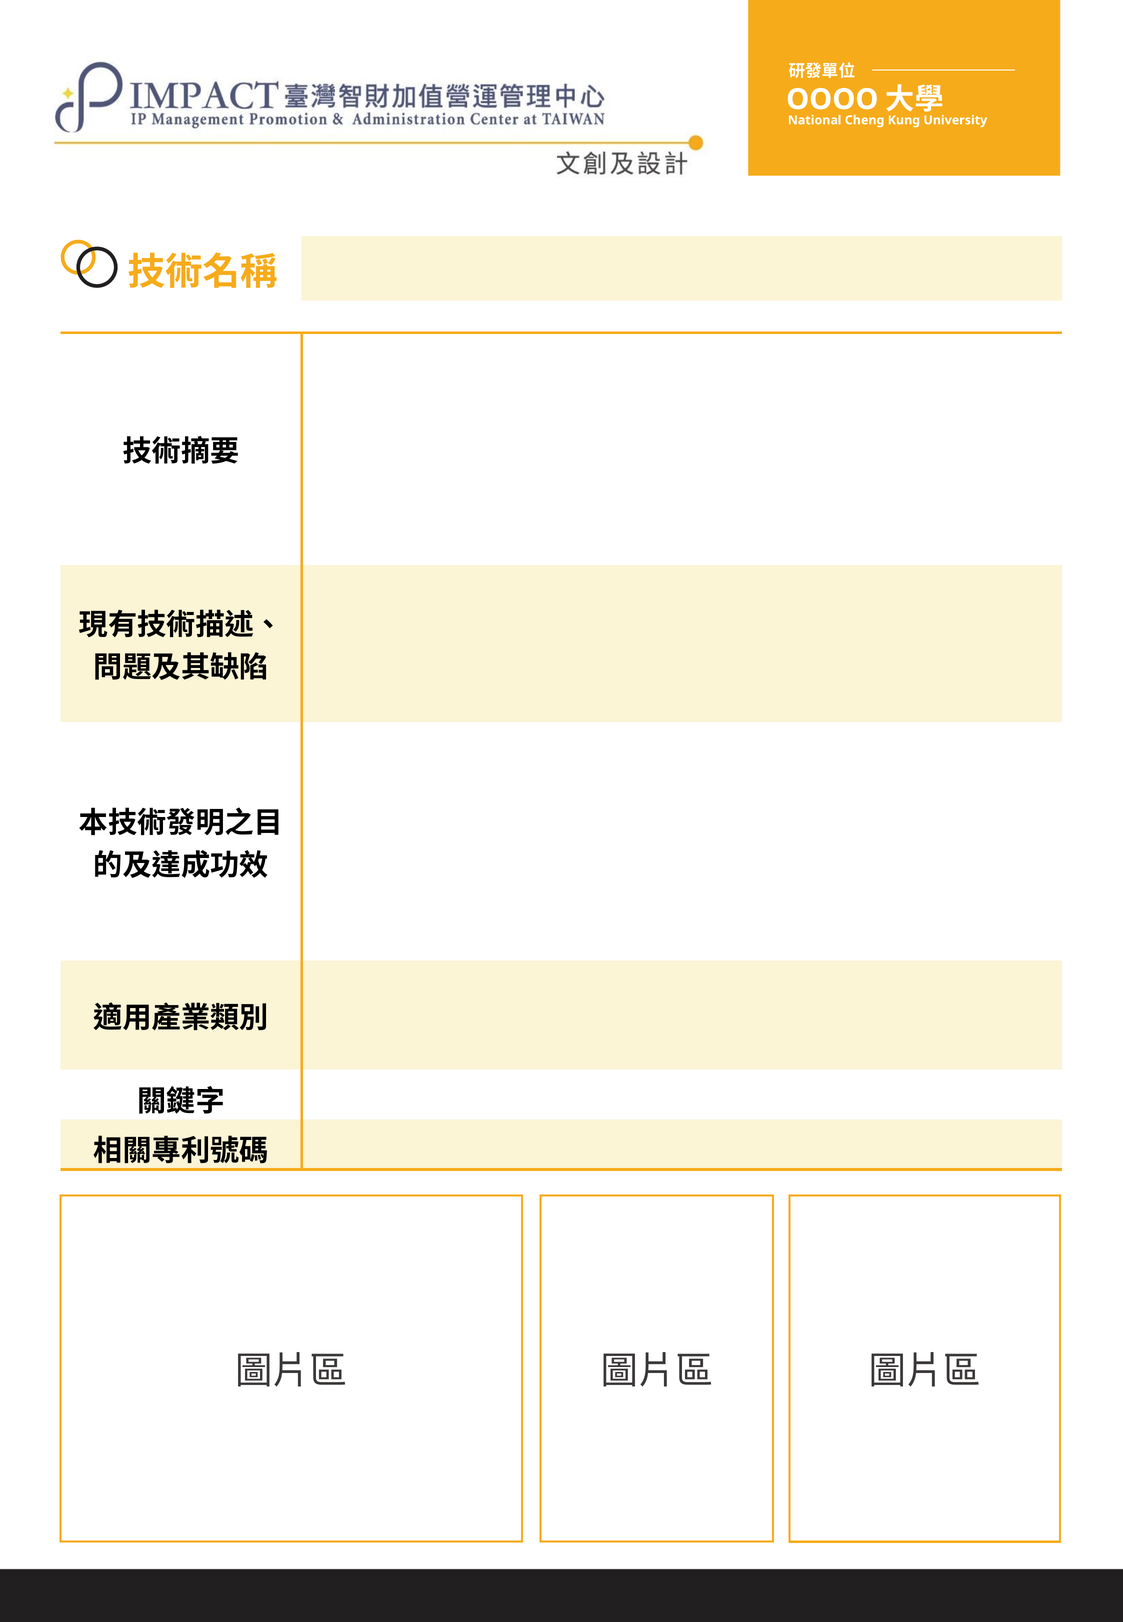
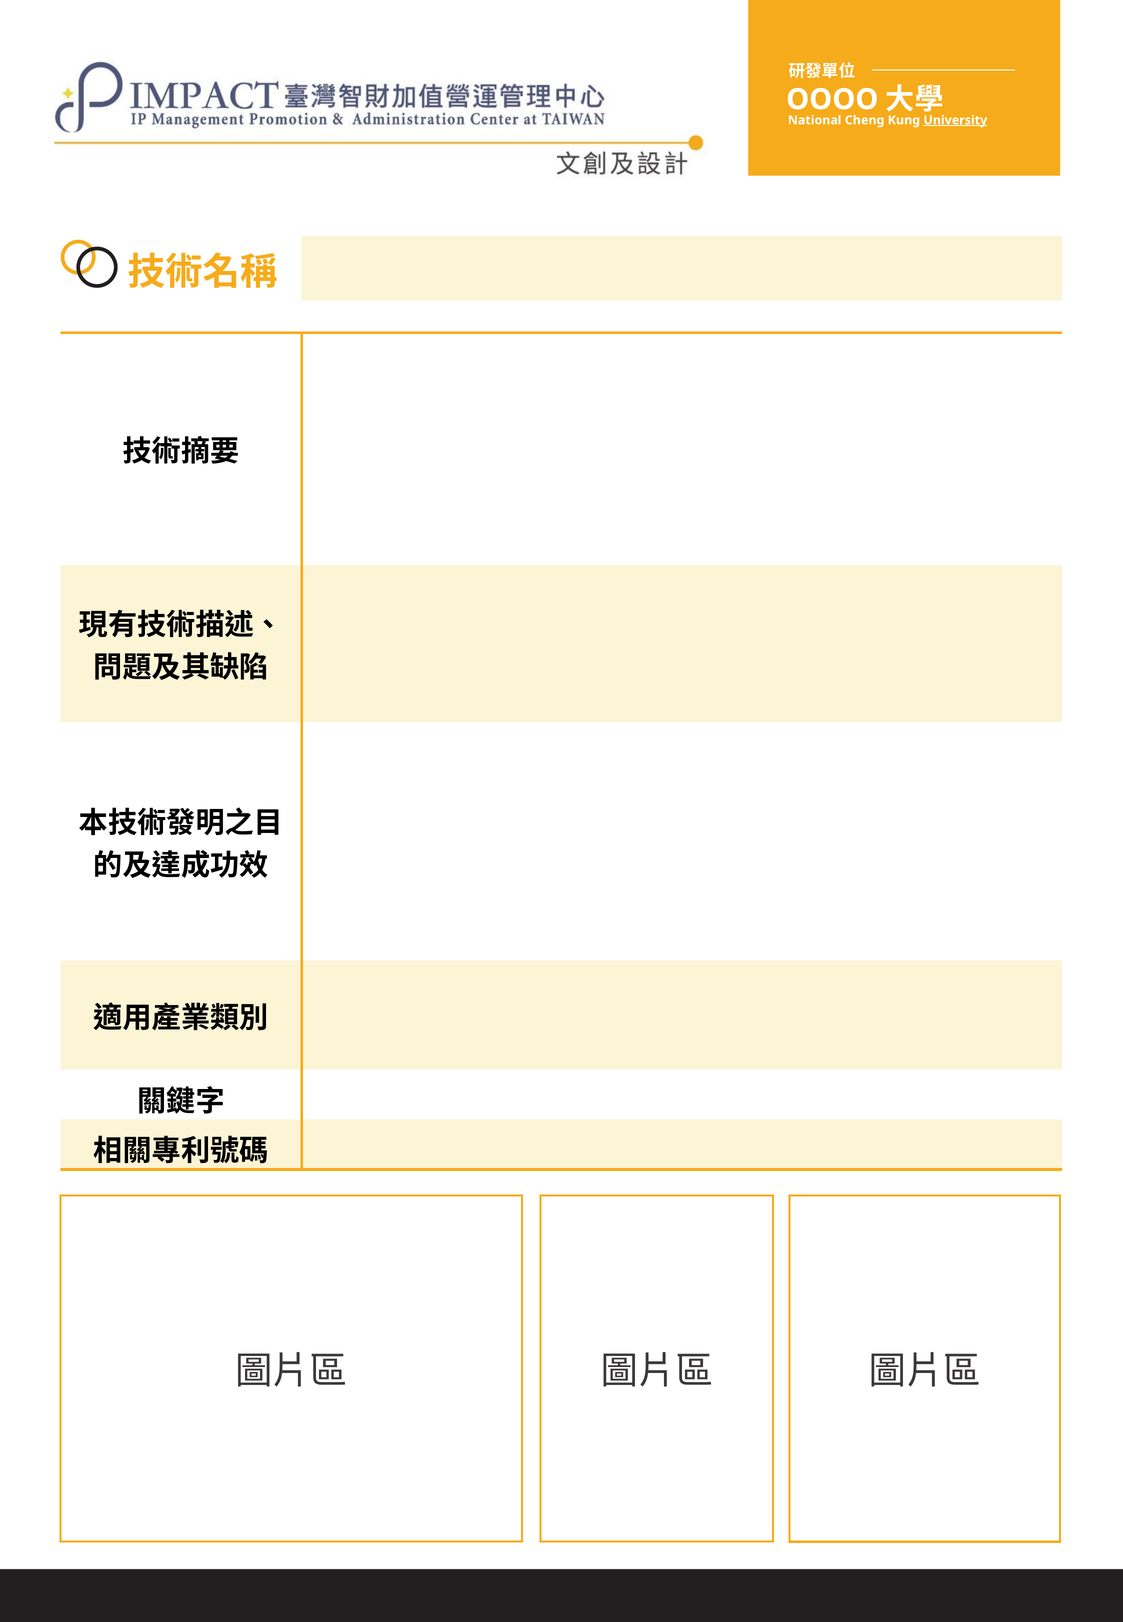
University underline: none -> present
